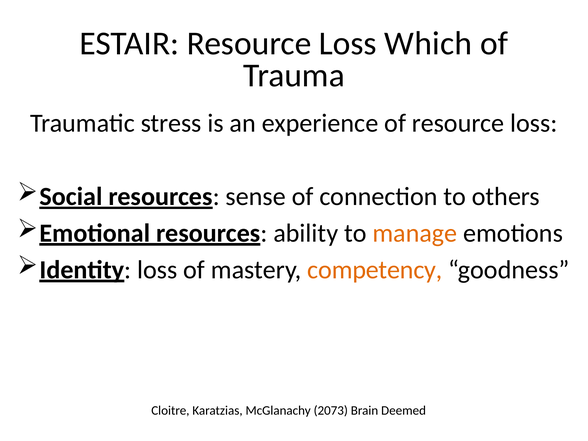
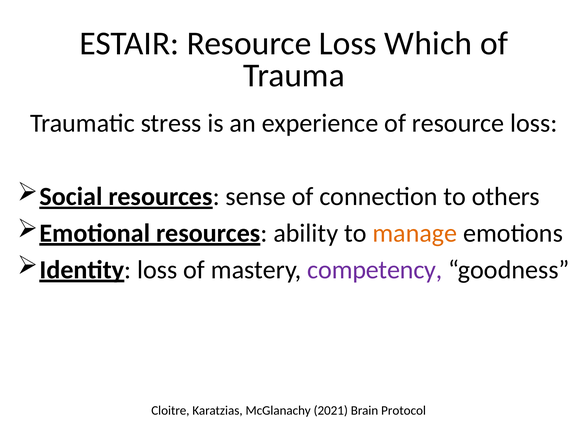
competency colour: orange -> purple
2073: 2073 -> 2021
Deemed: Deemed -> Protocol
